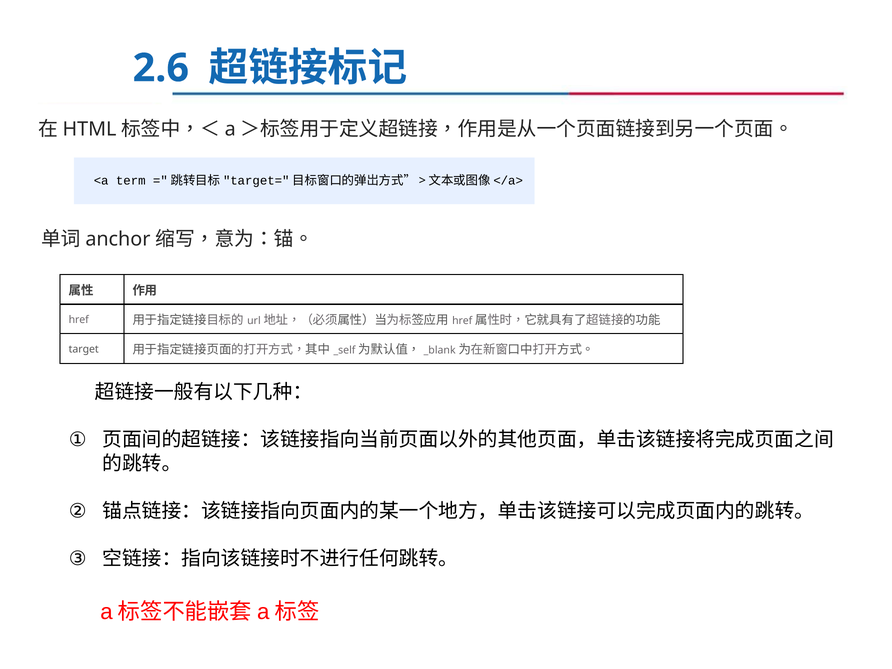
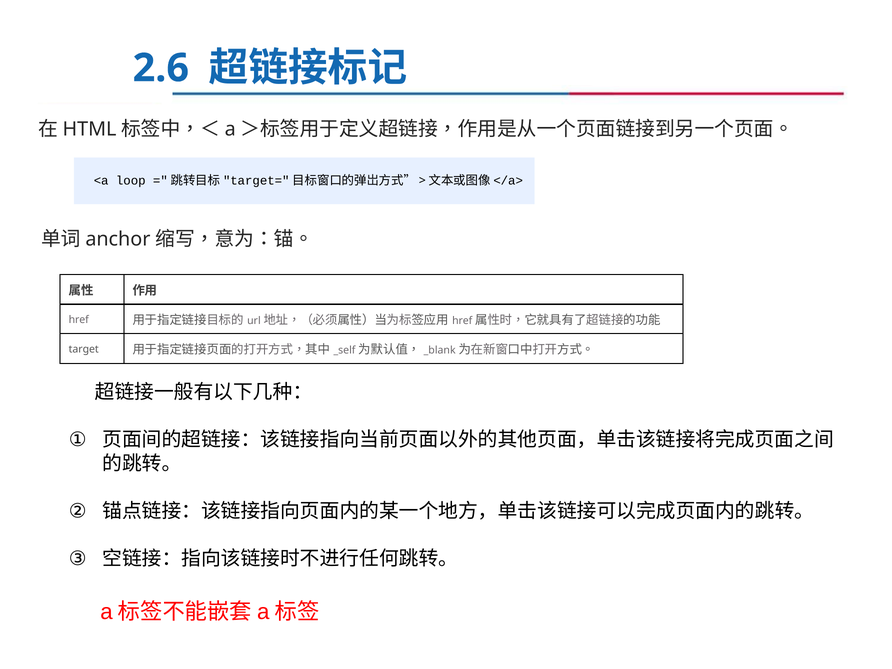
term: term -> loop
